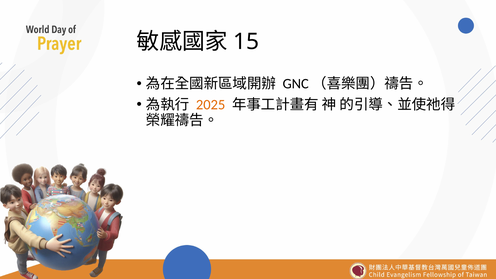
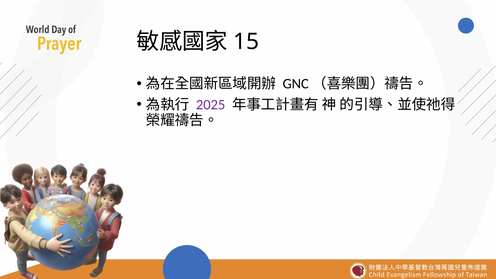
2025 colour: orange -> purple
